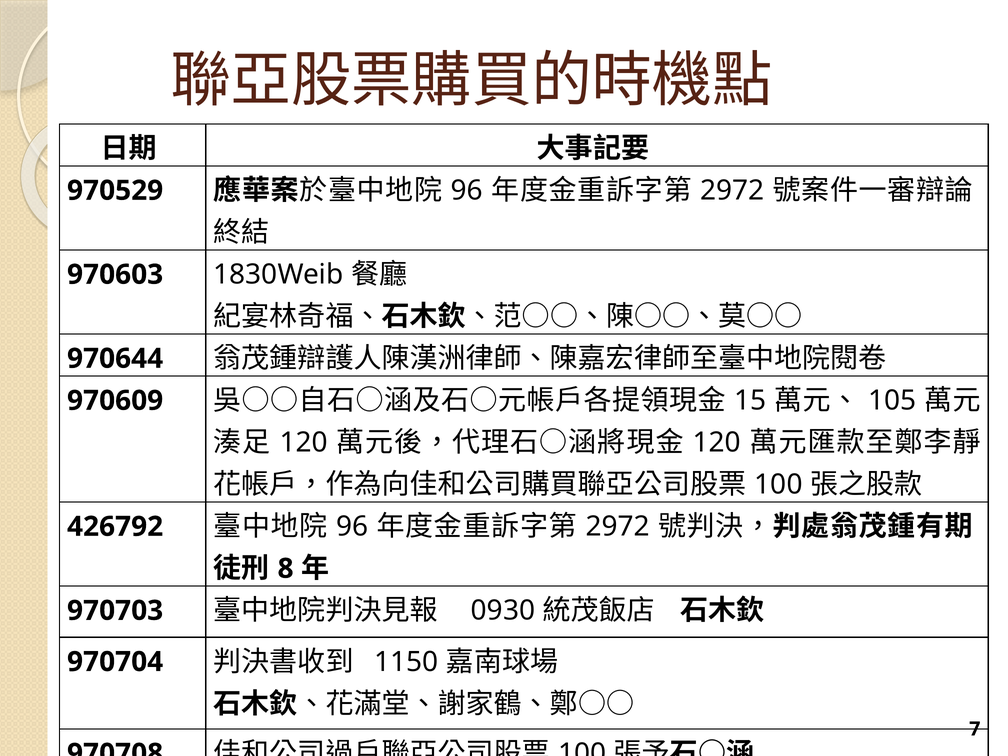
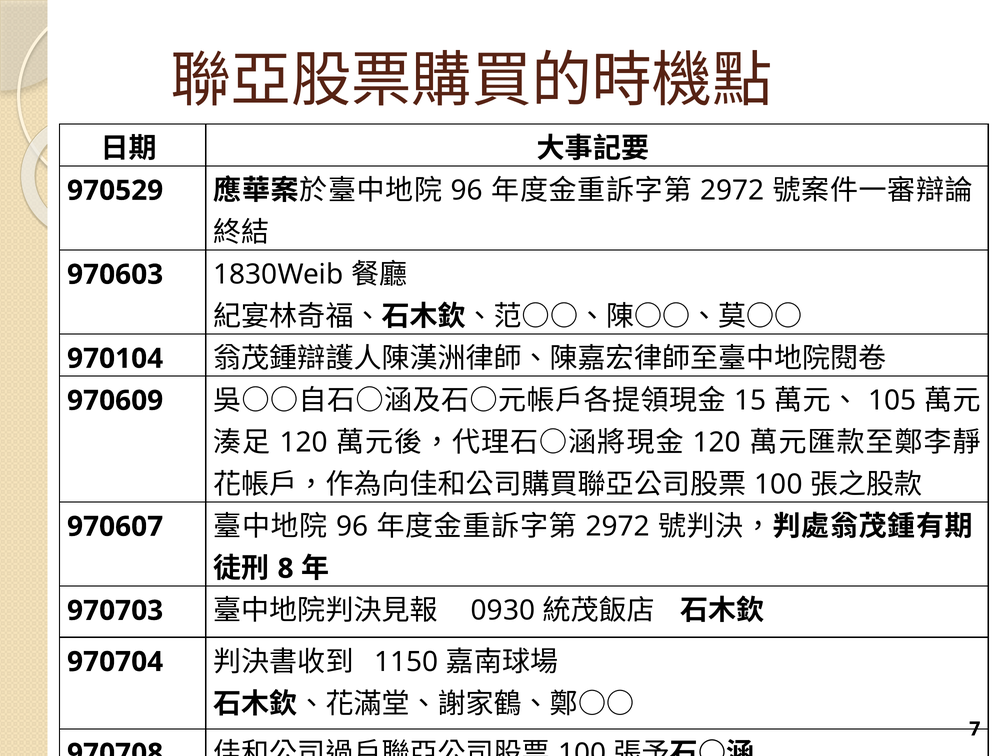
970644: 970644 -> 970104
426792: 426792 -> 970607
